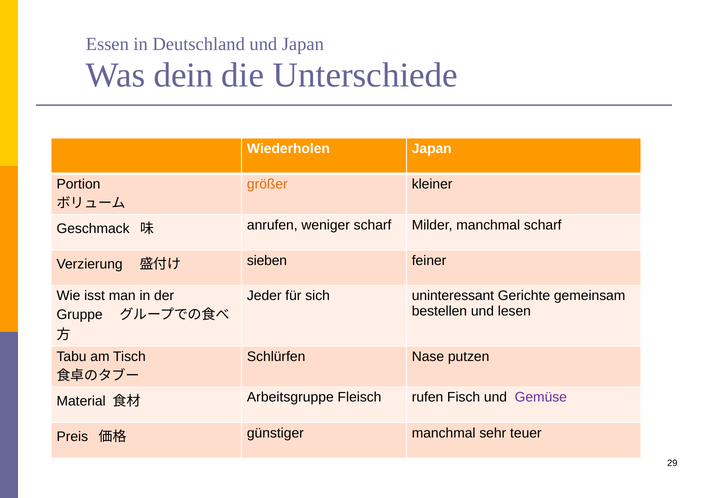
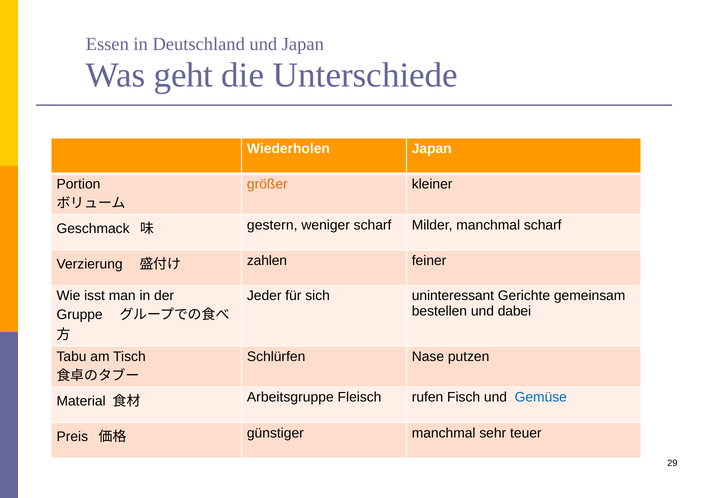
dein: dein -> geht
anrufen: anrufen -> gestern
sieben: sieben -> zahlen
lesen: lesen -> dabei
Gemüse colour: purple -> blue
